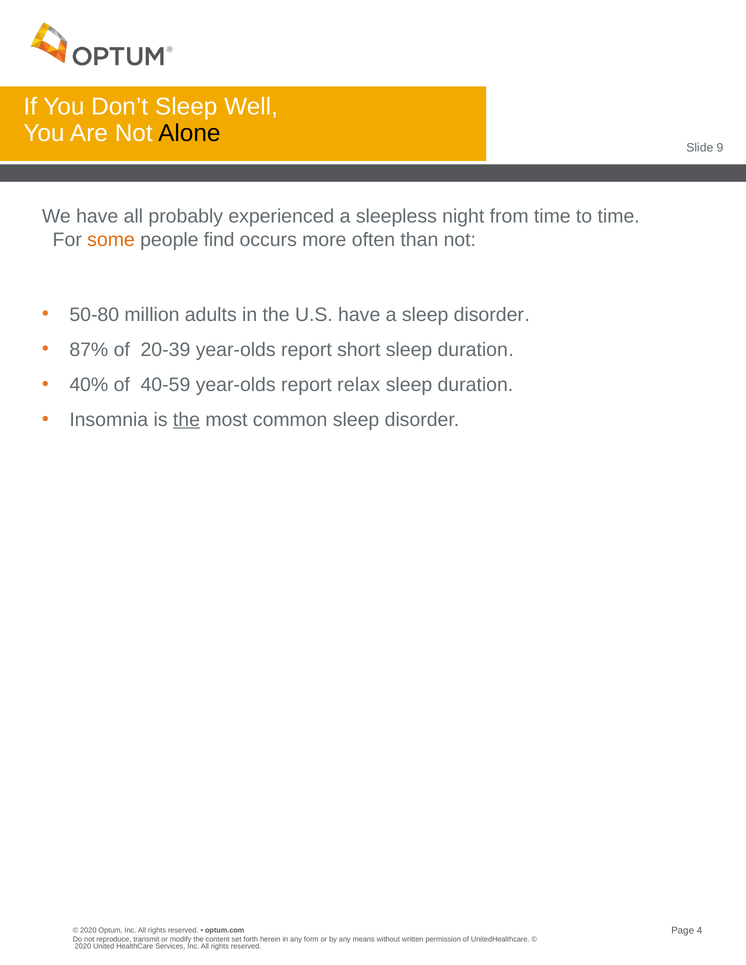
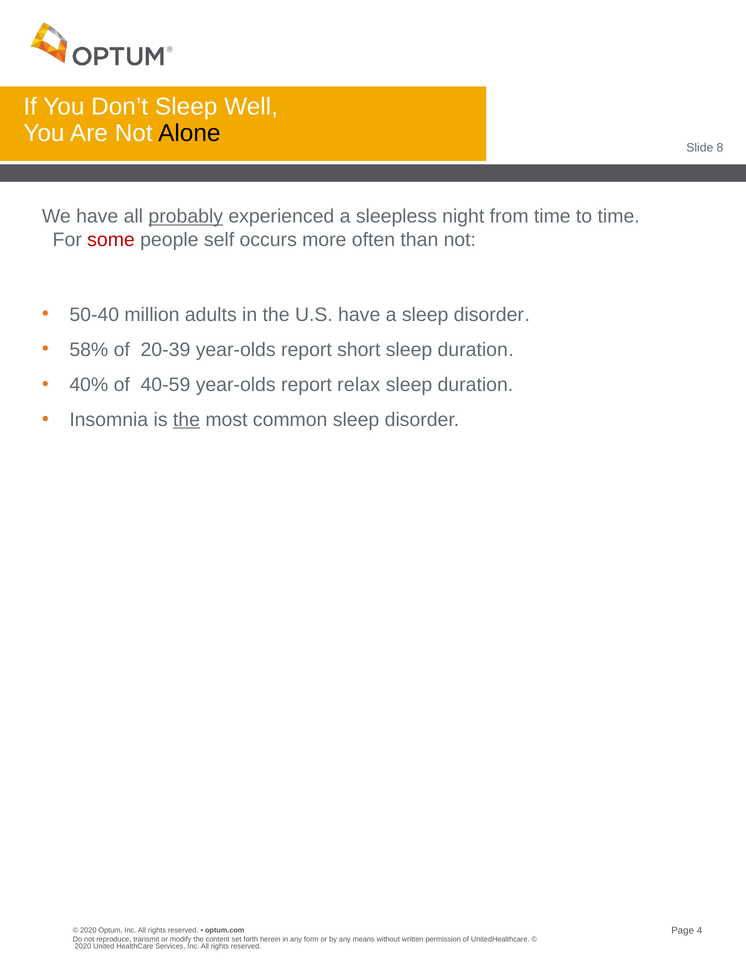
9: 9 -> 8
probably underline: none -> present
some colour: orange -> red
find: find -> self
50-80: 50-80 -> 50-40
87%: 87% -> 58%
